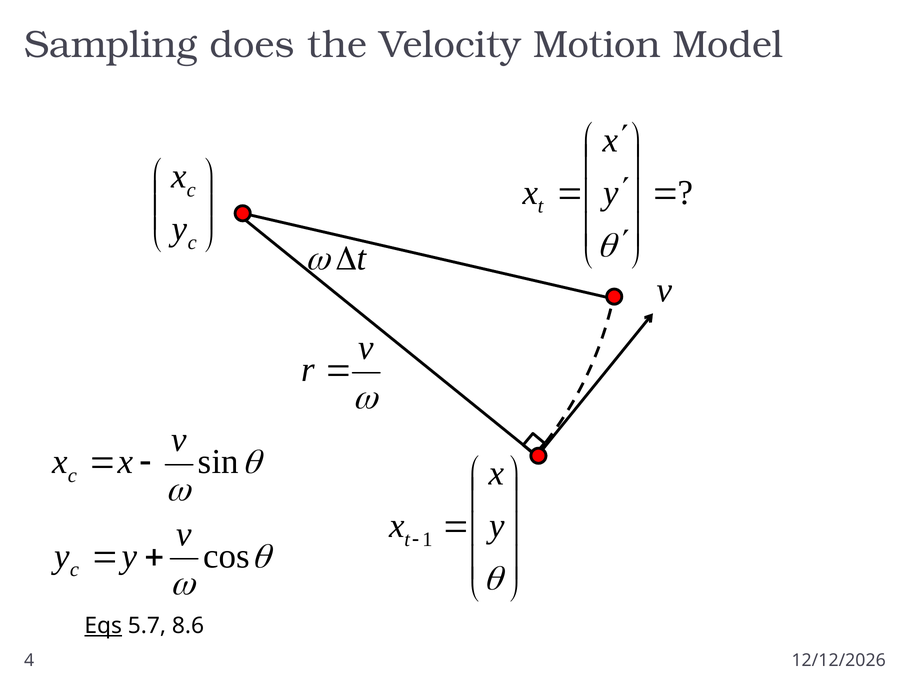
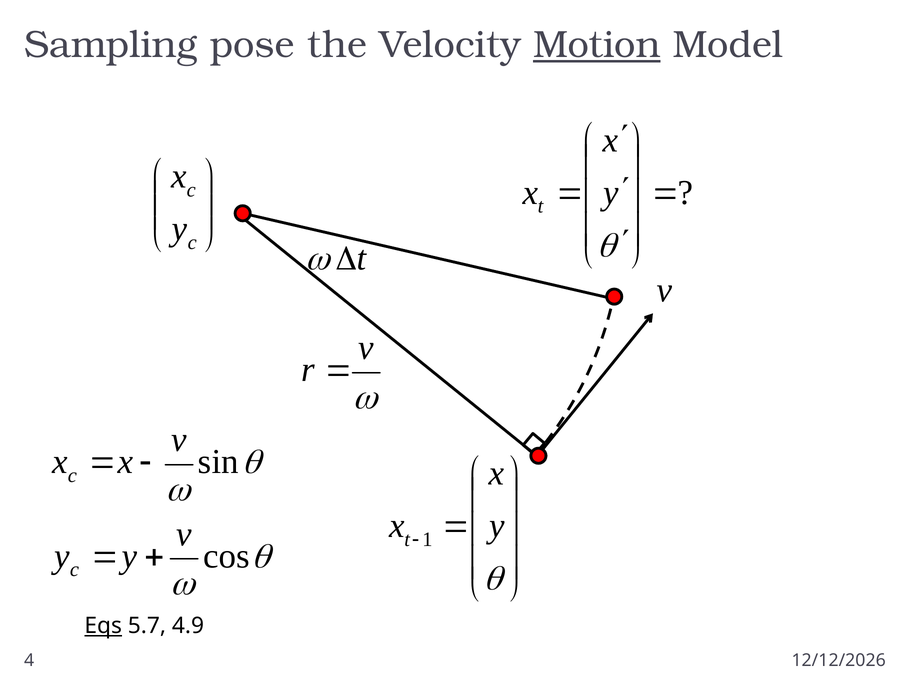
does: does -> pose
Motion underline: none -> present
8.6: 8.6 -> 4.9
